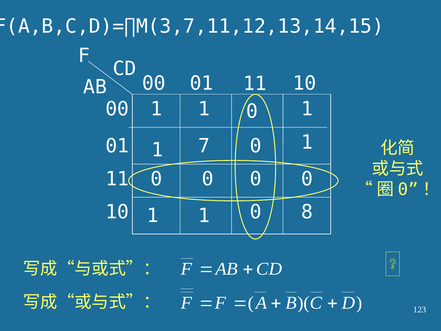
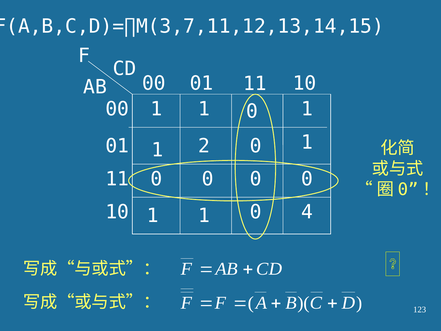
7: 7 -> 2
8: 8 -> 4
